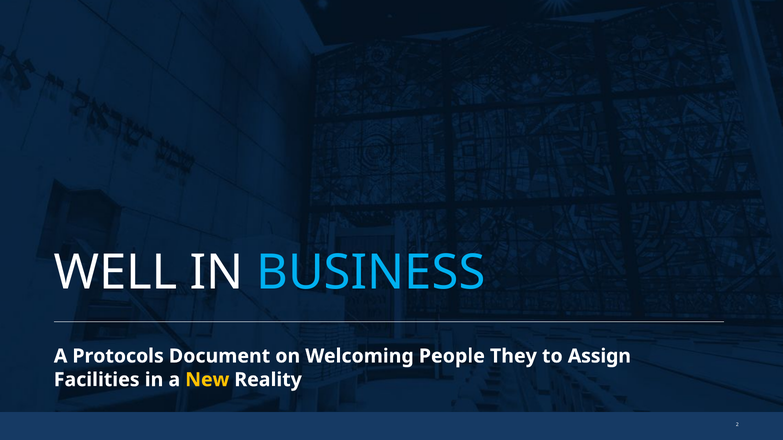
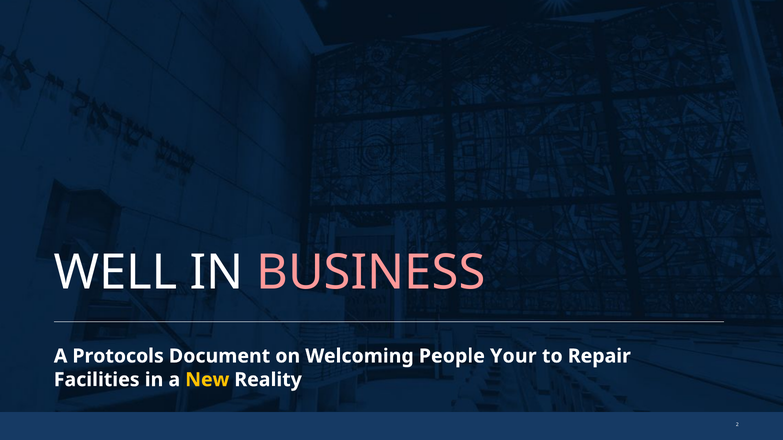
BUSINESS colour: light blue -> pink
They: They -> Your
Assign: Assign -> Repair
